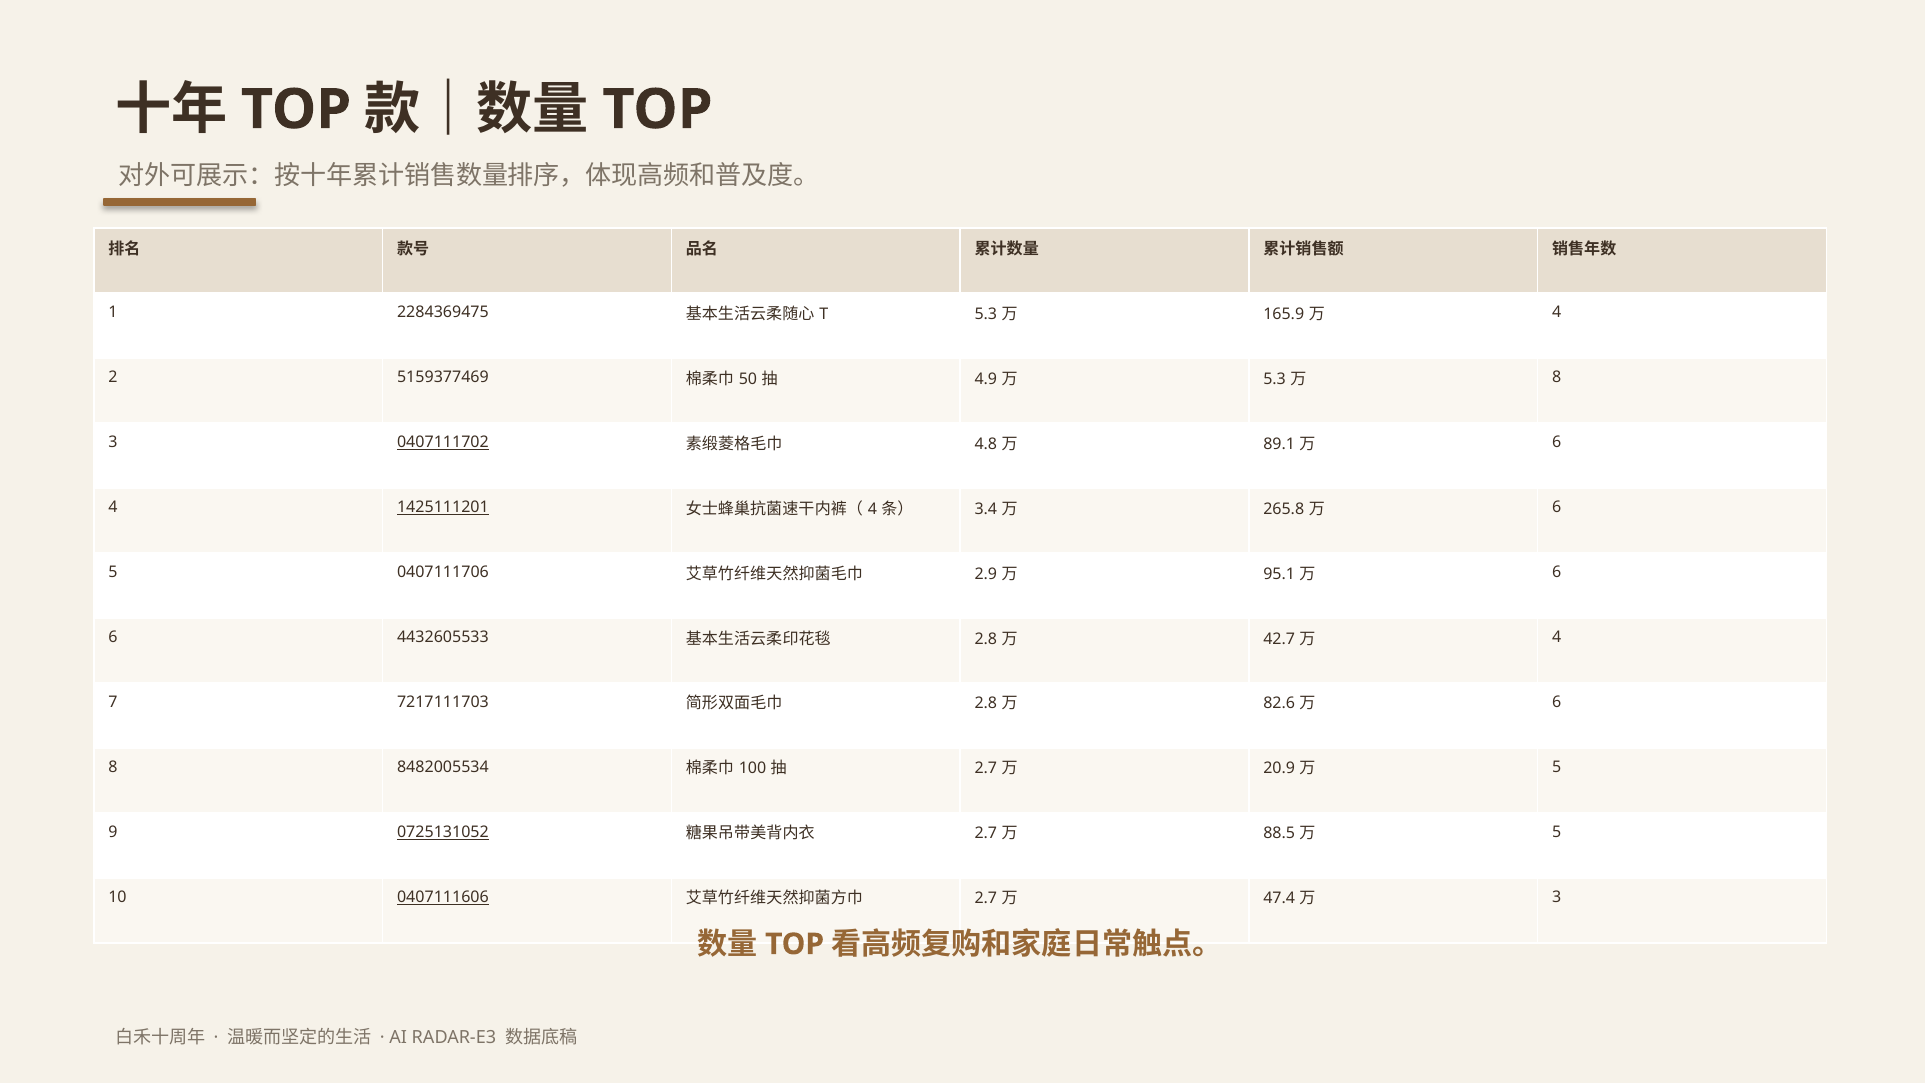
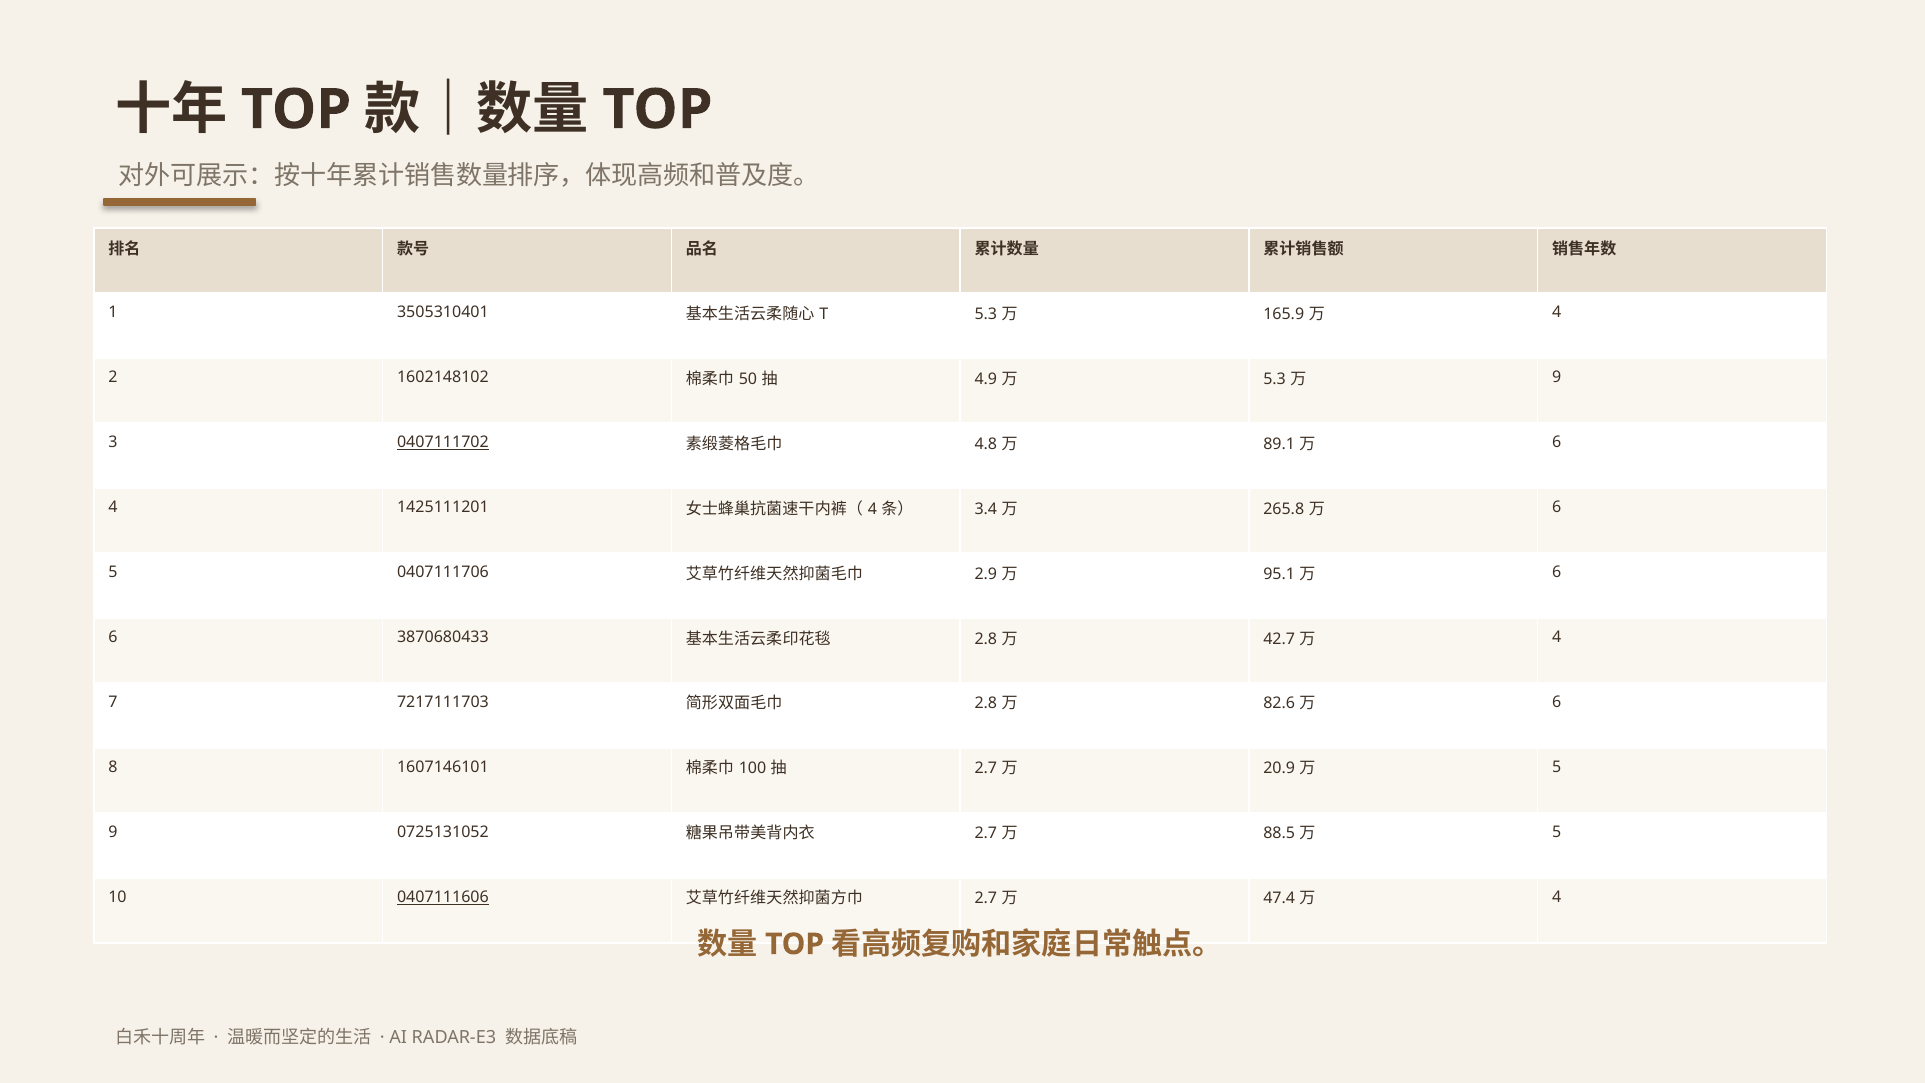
2284369475: 2284369475 -> 3505310401
5159377469: 5159377469 -> 1602148102
8 at (1557, 377): 8 -> 9
1425111201 underline: present -> none
4432605533: 4432605533 -> 3870680433
8482005534: 8482005534 -> 1607146101
0725131052 underline: present -> none
3 at (1557, 897): 3 -> 4
